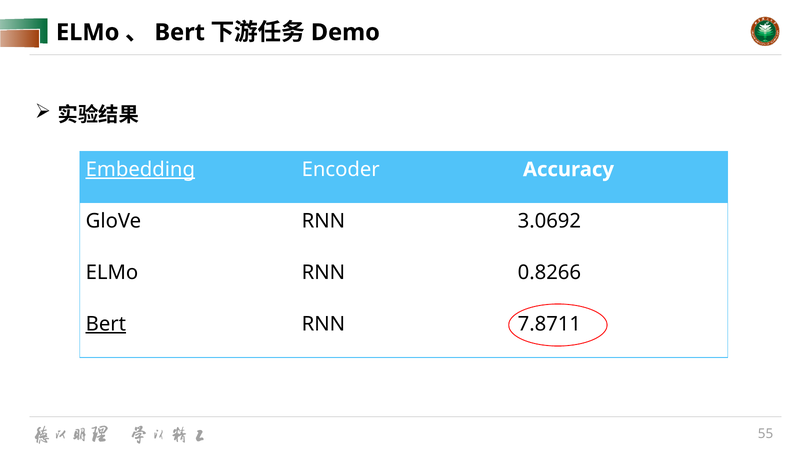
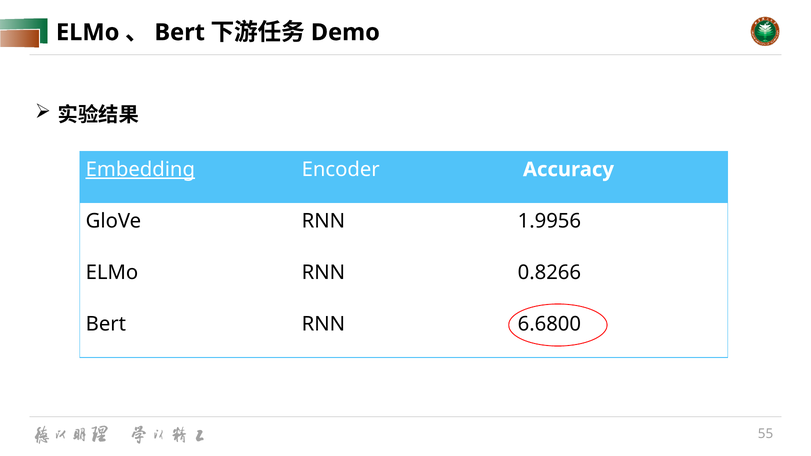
3.0692: 3.0692 -> 1.9956
Bert at (106, 324) underline: present -> none
7.8711: 7.8711 -> 6.6800
